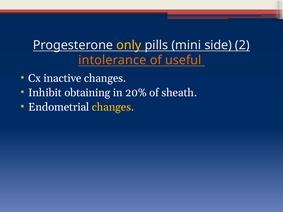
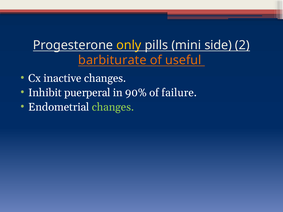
intolerance: intolerance -> barbiturate
obtaining: obtaining -> puerperal
20%: 20% -> 90%
sheath: sheath -> failure
changes at (113, 107) colour: yellow -> light green
